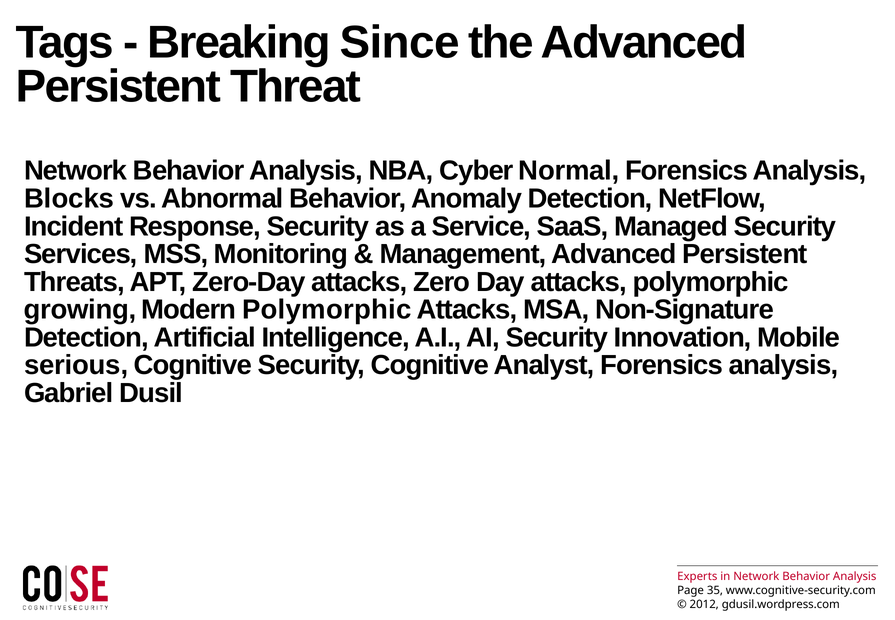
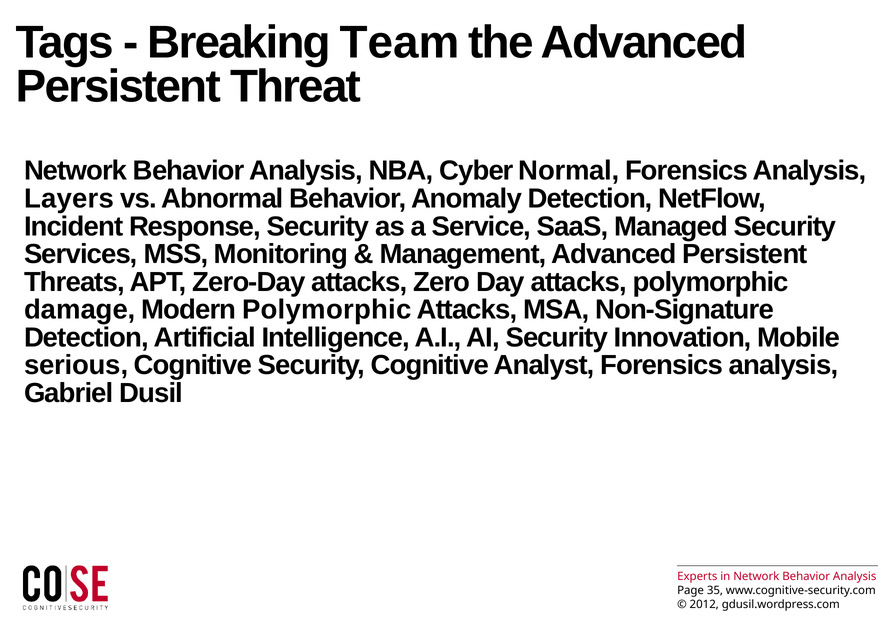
Since: Since -> Team
Blocks: Blocks -> Layers
growing: growing -> damage
